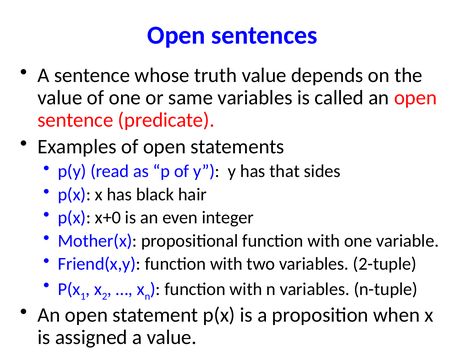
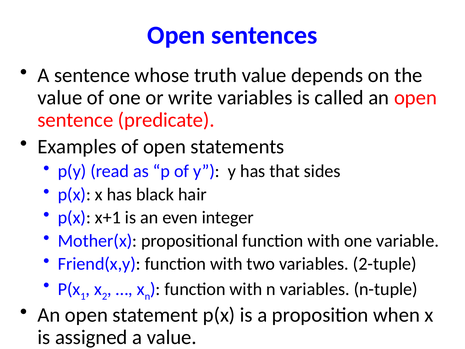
same: same -> write
x+0: x+0 -> x+1
